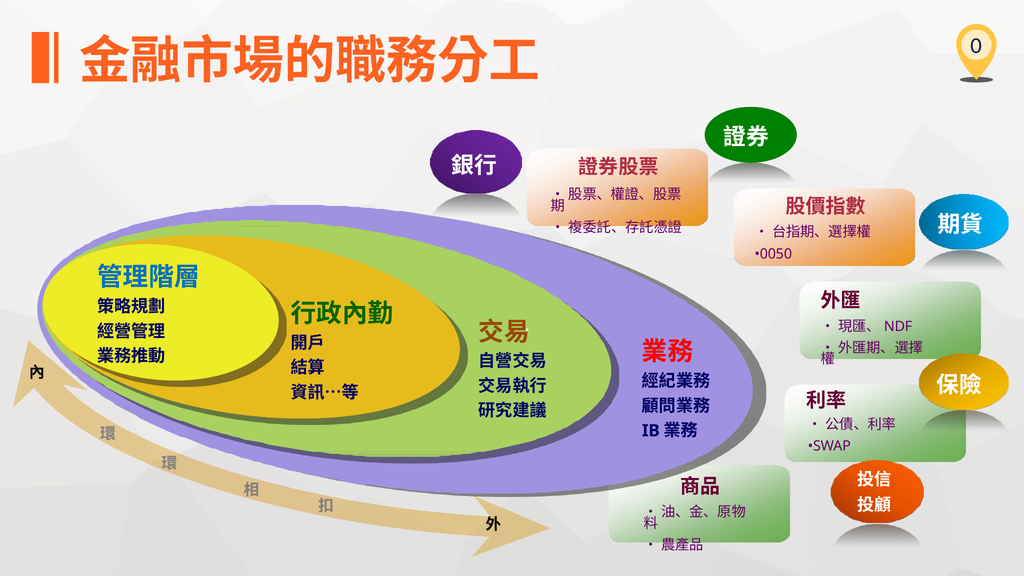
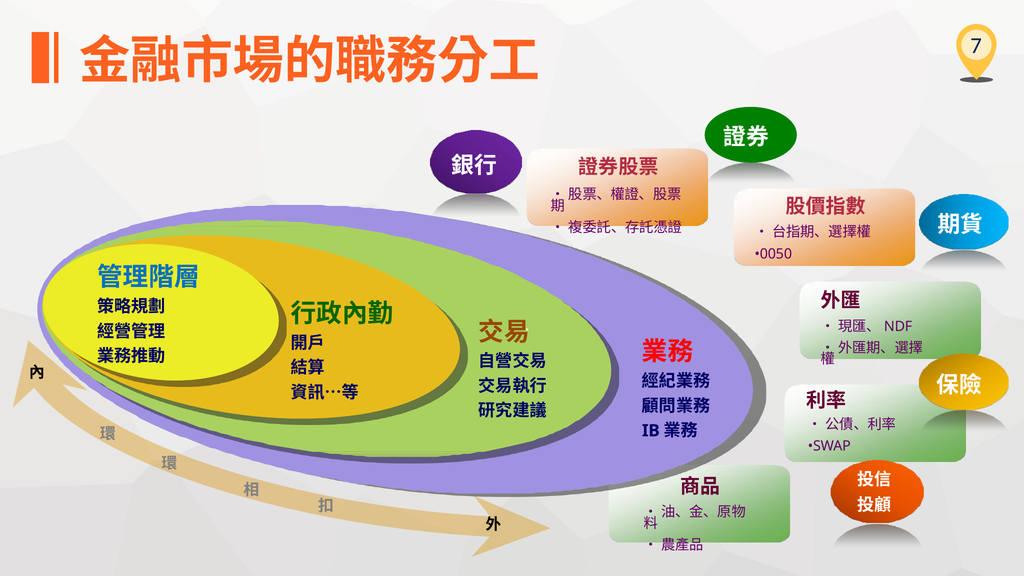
0: 0 -> 7
